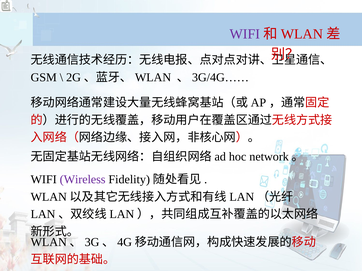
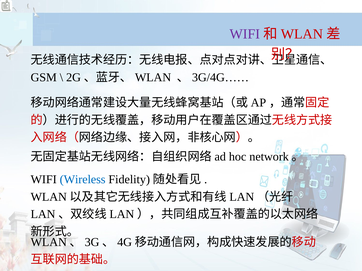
Wireless colour: purple -> blue
